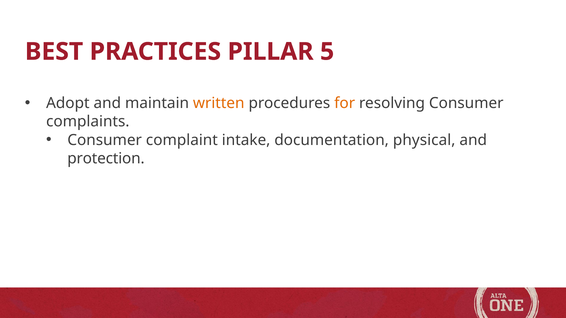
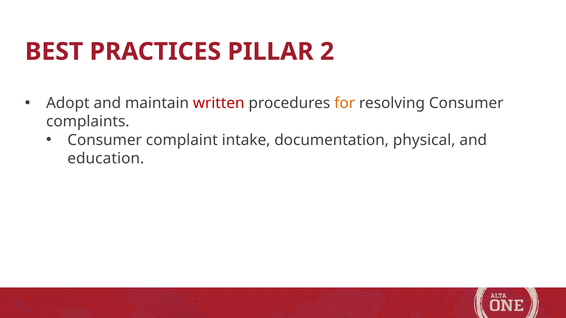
5: 5 -> 2
written colour: orange -> red
protection: protection -> education
